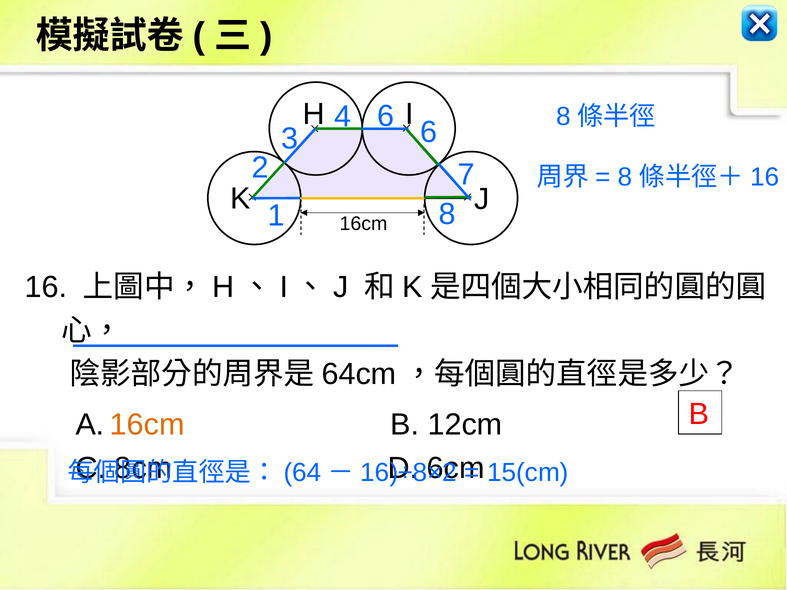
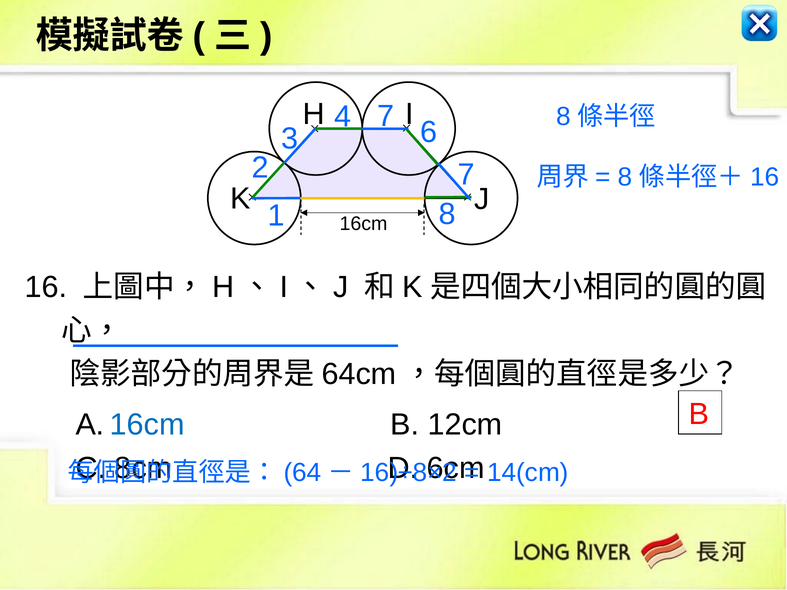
4 6: 6 -> 7
16cm at (147, 425) colour: orange -> blue
15(cm: 15(cm -> 14(cm
